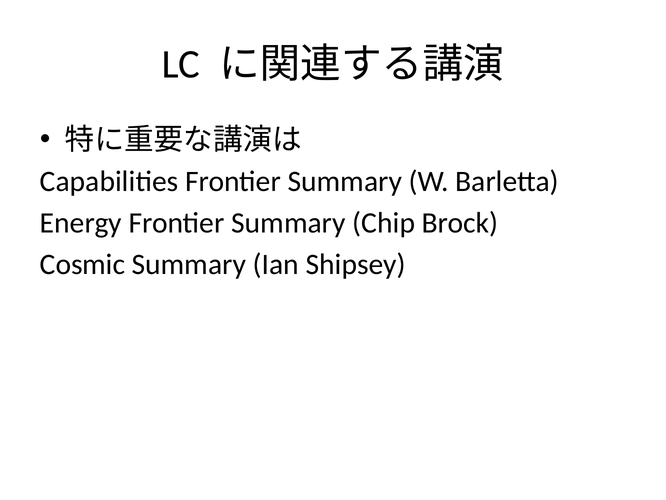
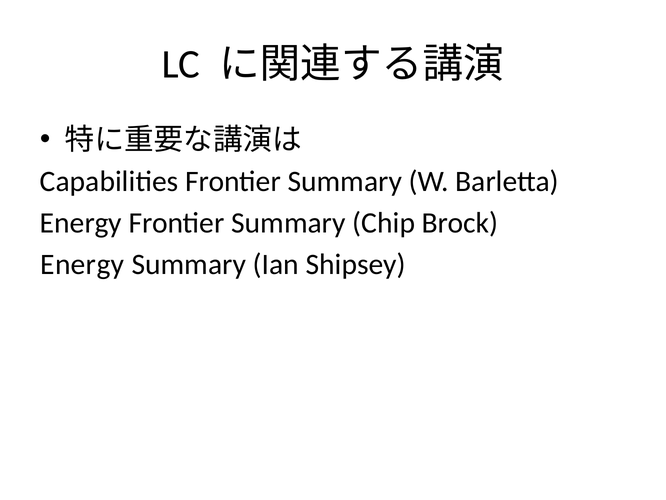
Cosmic at (82, 264): Cosmic -> Energy
